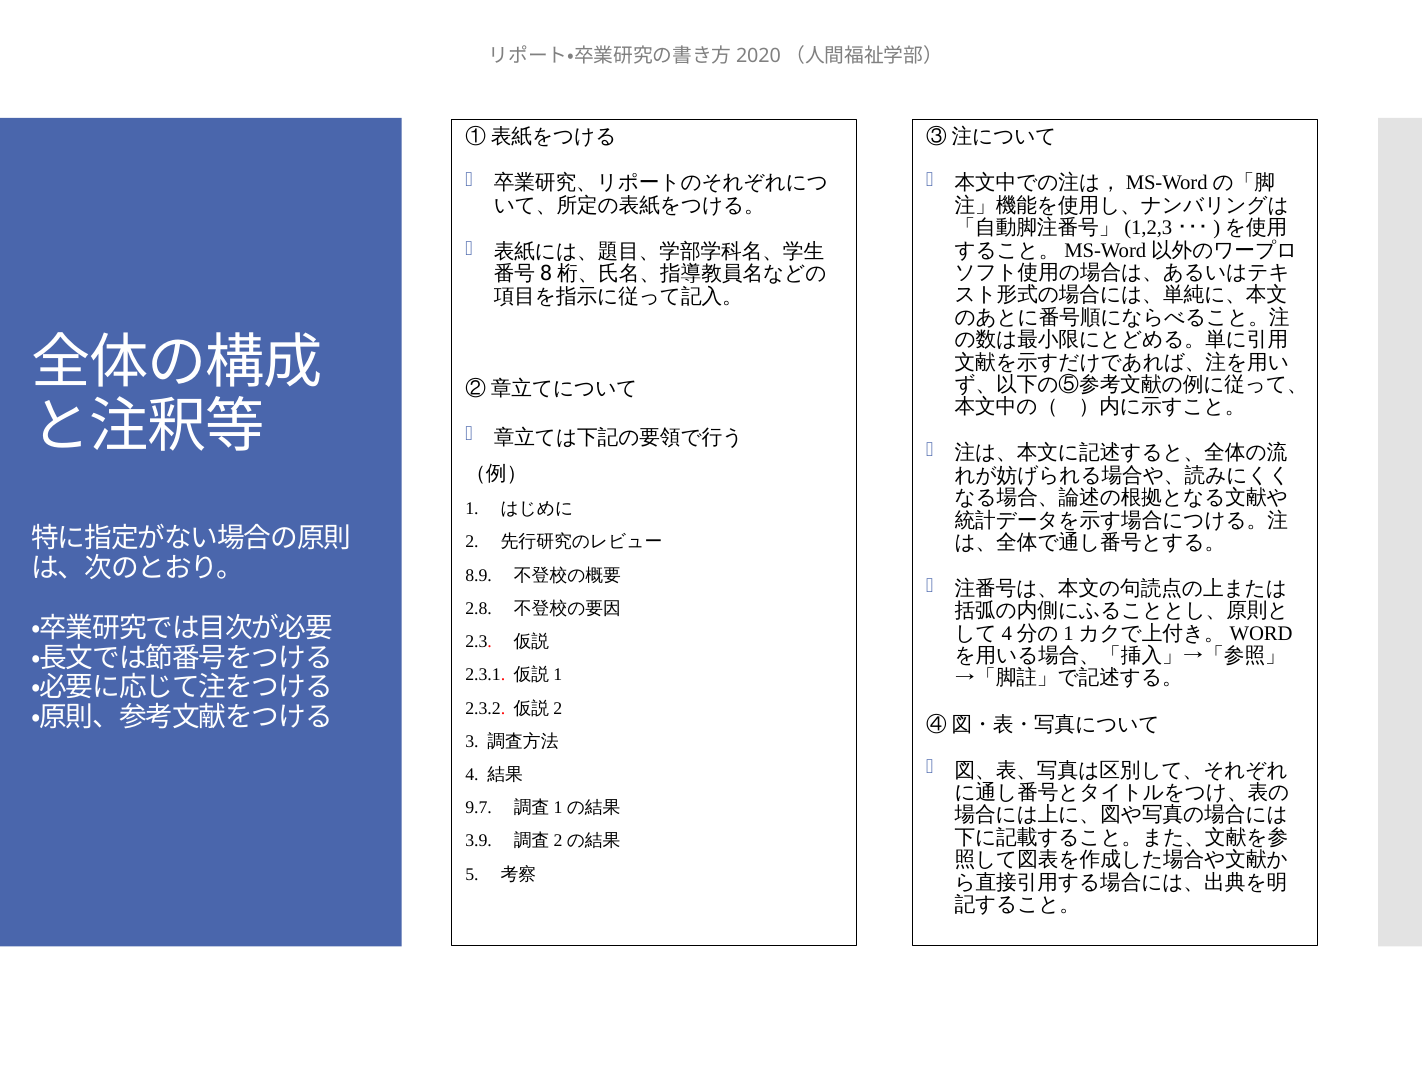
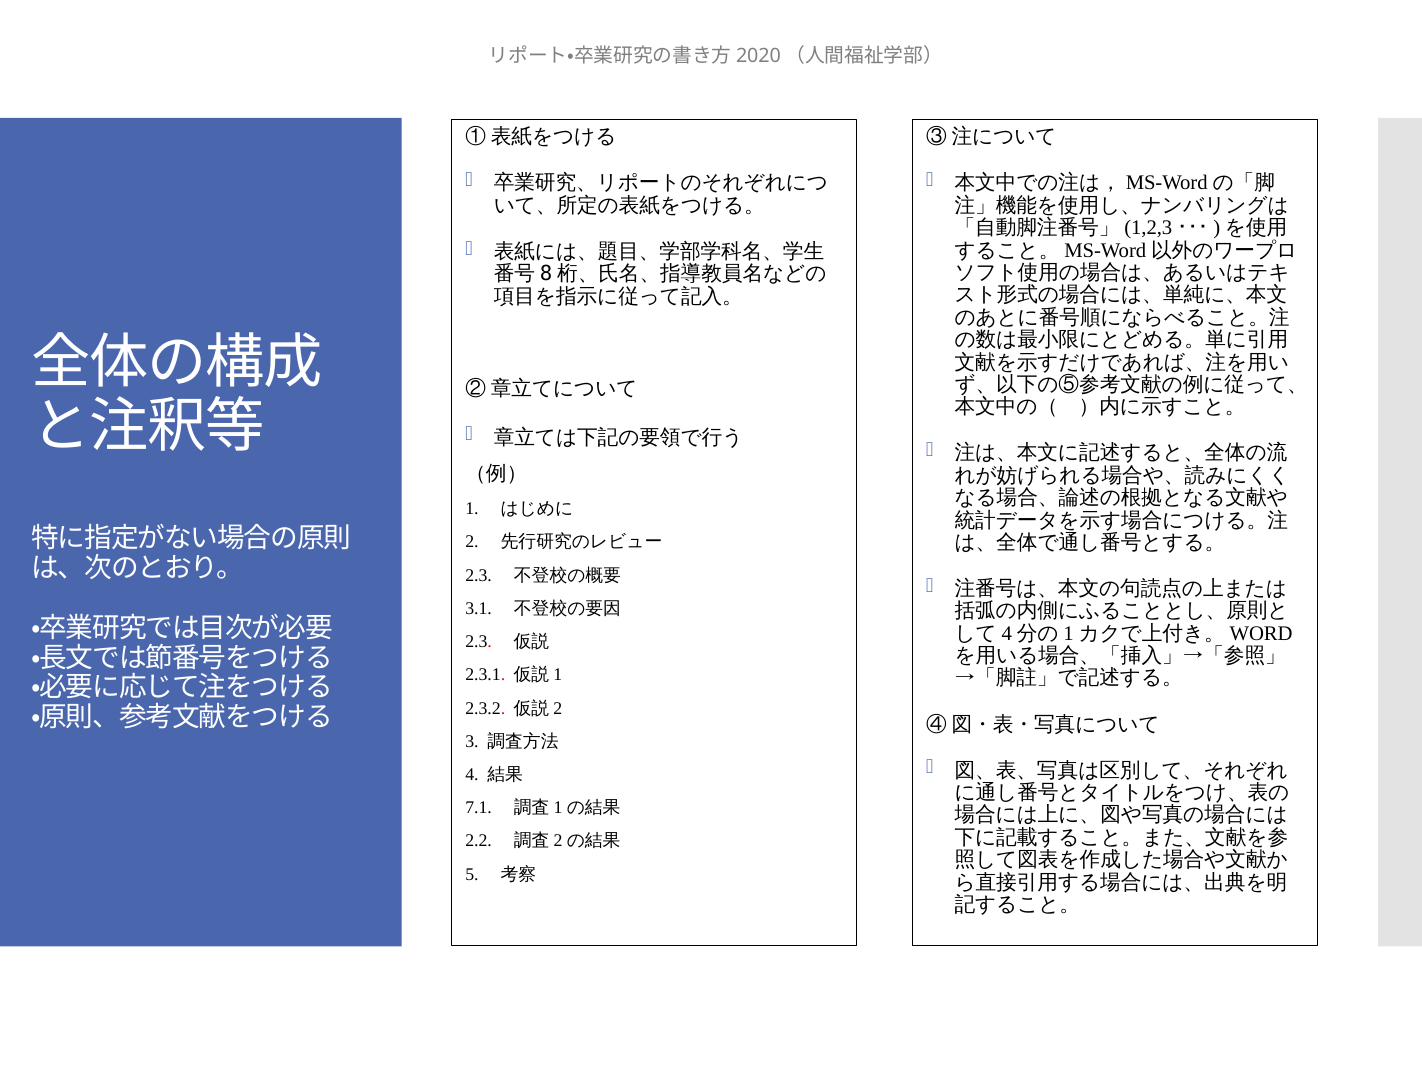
8.9 at (479, 575): 8.9 -> 2.3
2.8: 2.8 -> 3.1
9.7: 9.7 -> 7.1
3.9: 3.9 -> 2.2
